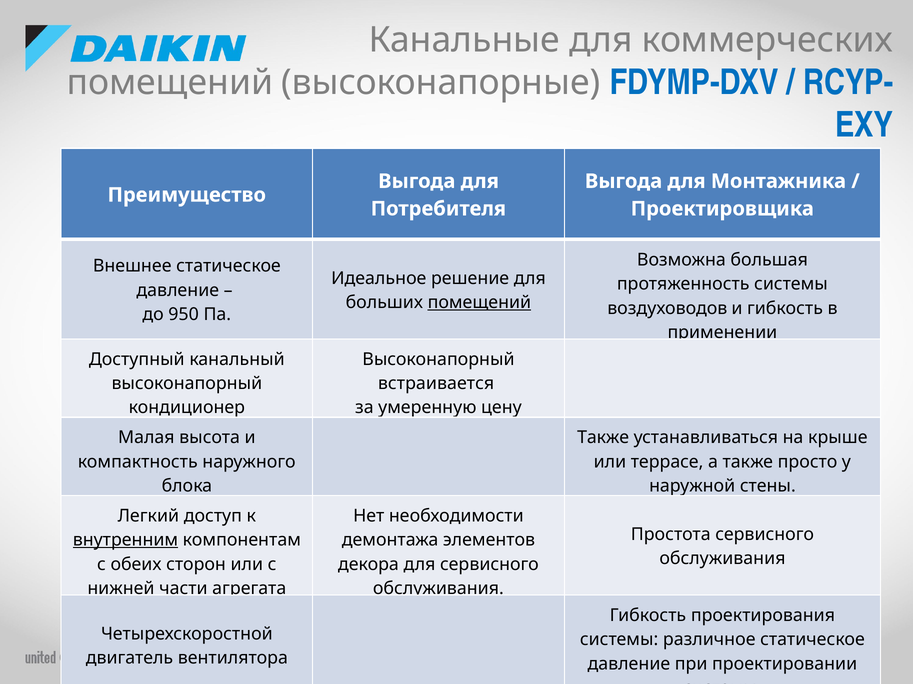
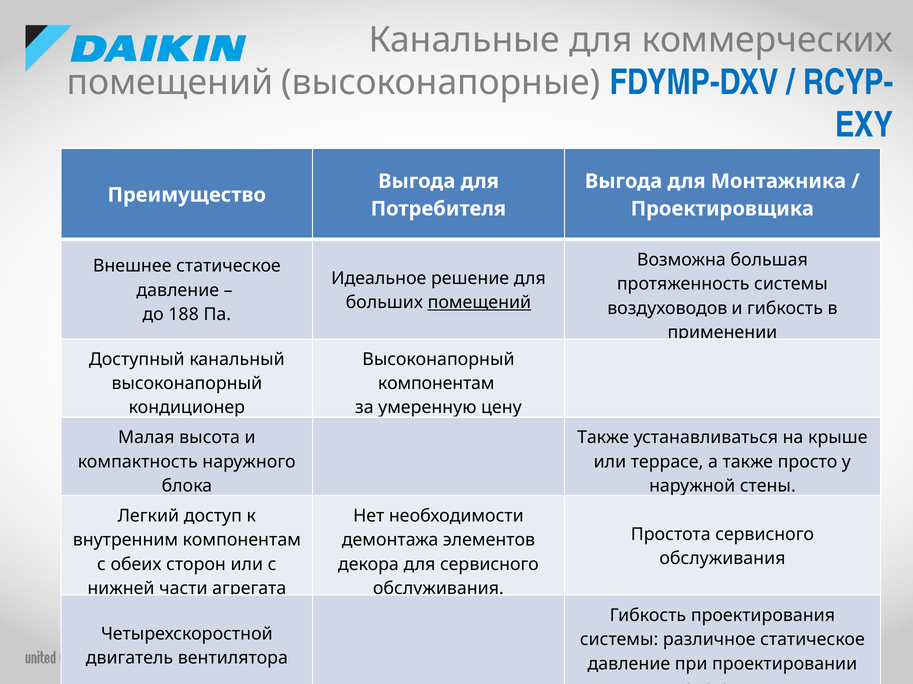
950: 950 -> 188
встраивается at (436, 384): встраивается -> компонентам
внутренним underline: present -> none
